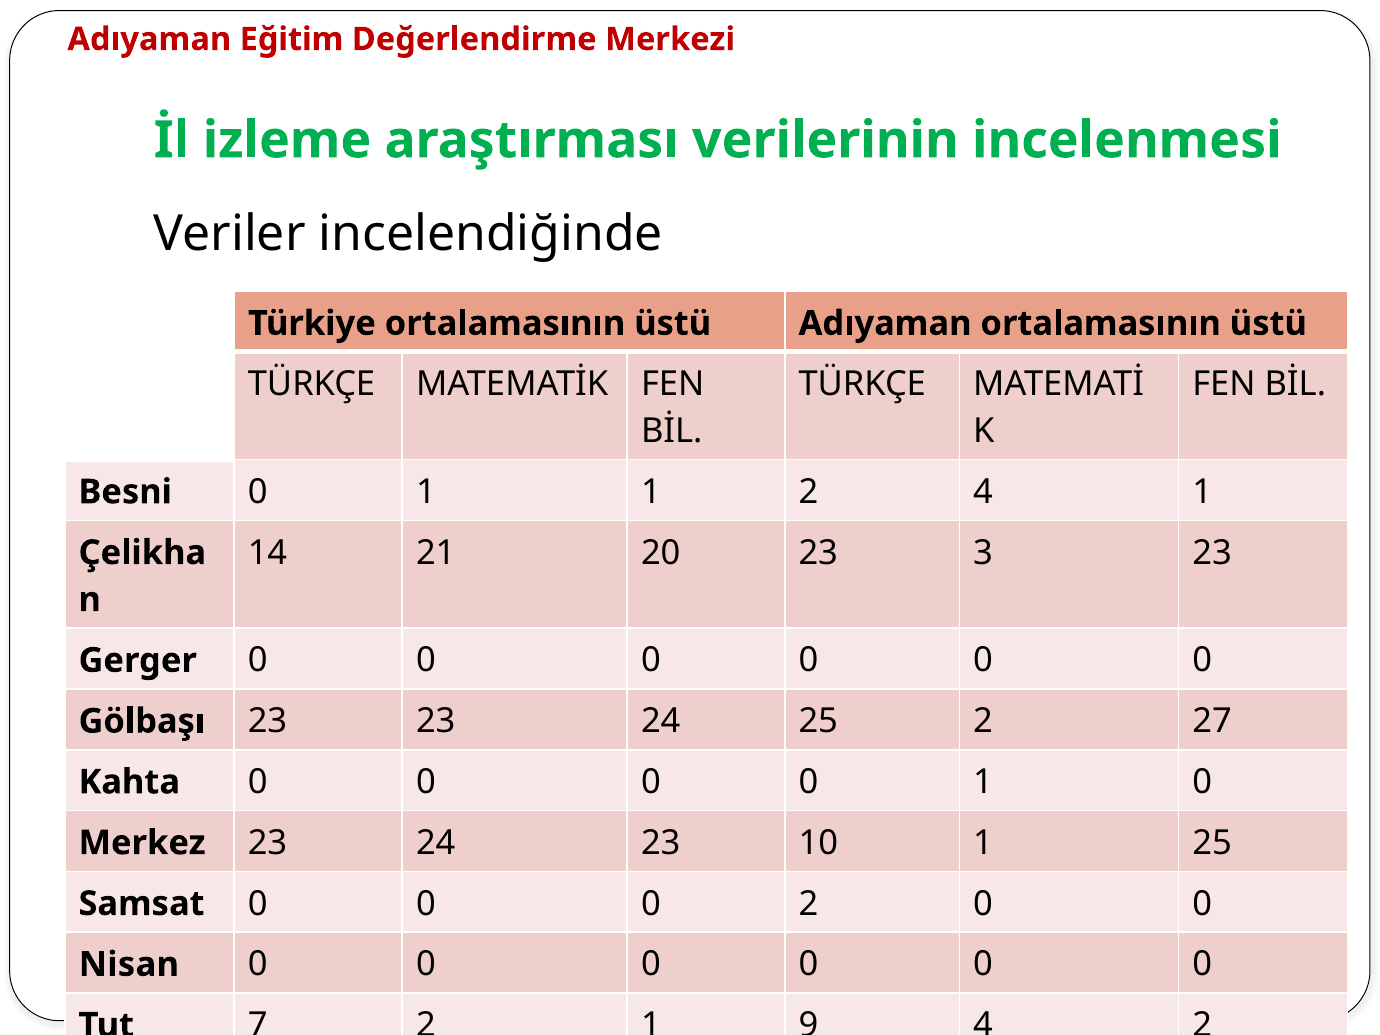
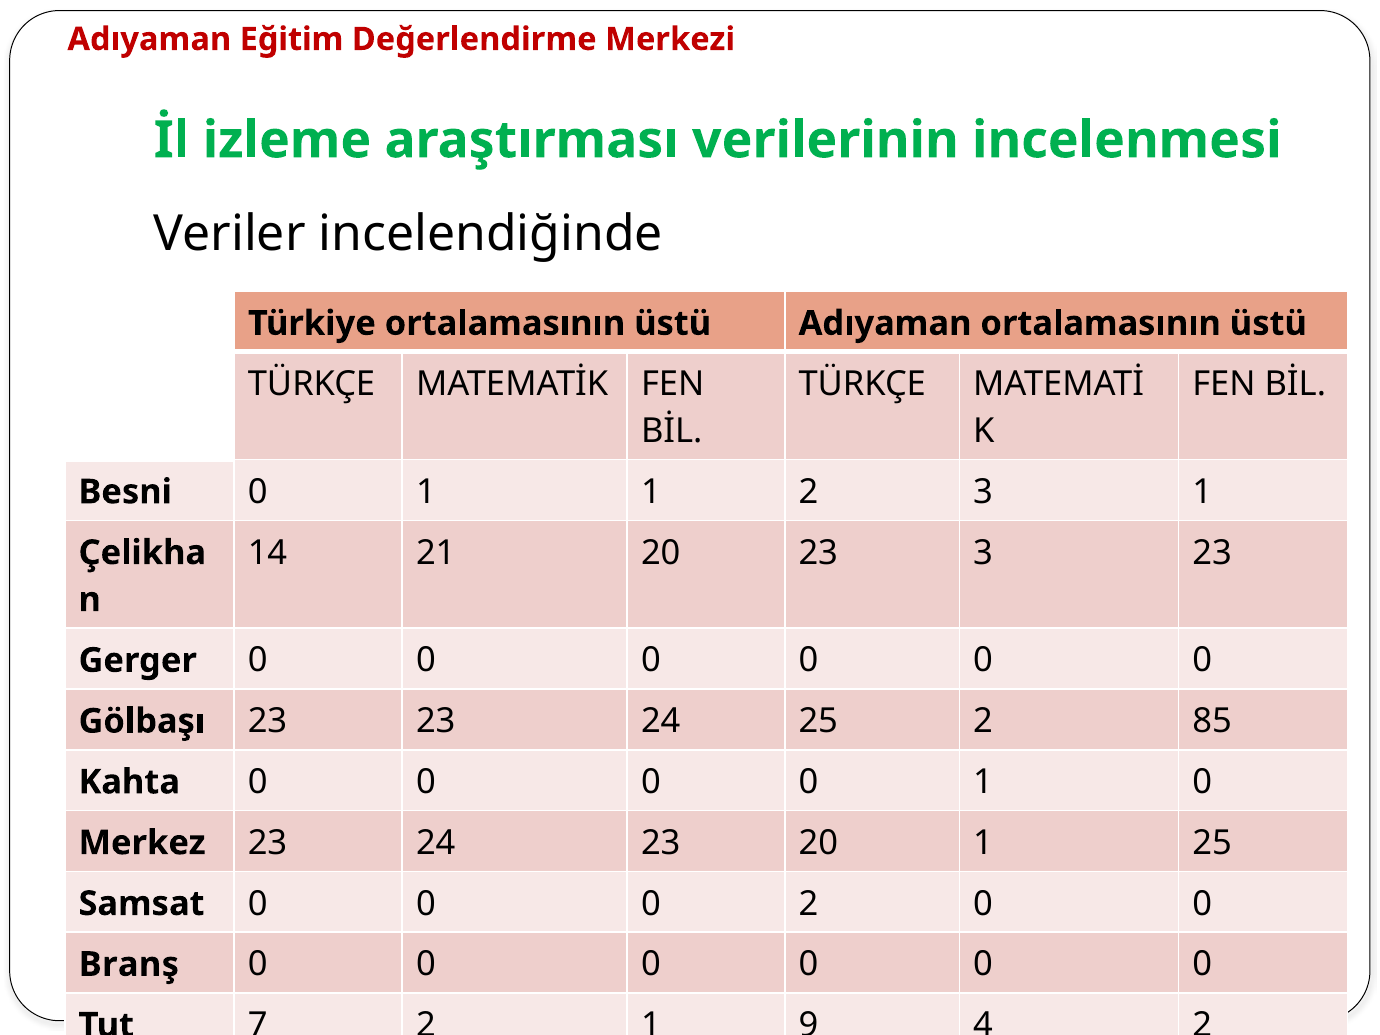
2 4: 4 -> 3
27: 27 -> 85
23 10: 10 -> 20
Nisan: Nisan -> Branş
